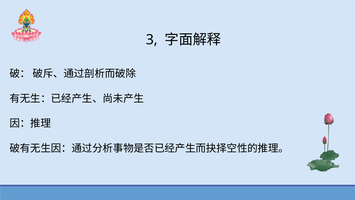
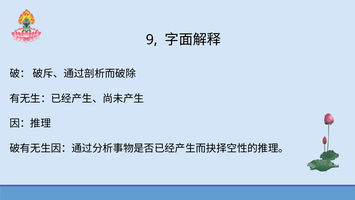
3: 3 -> 9
